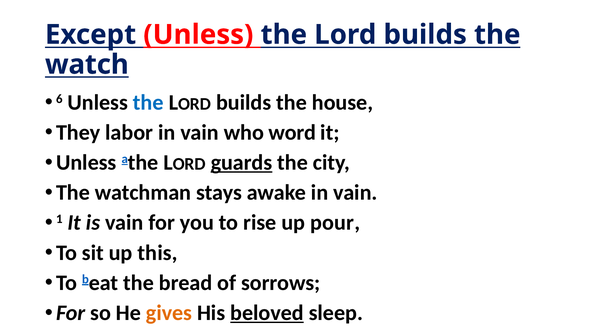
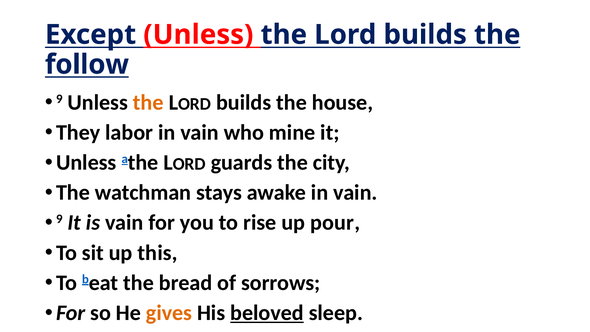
watch: watch -> follow
6 at (59, 99): 6 -> 9
the at (148, 102) colour: blue -> orange
word: word -> mine
guards underline: present -> none
1 at (59, 219): 1 -> 9
